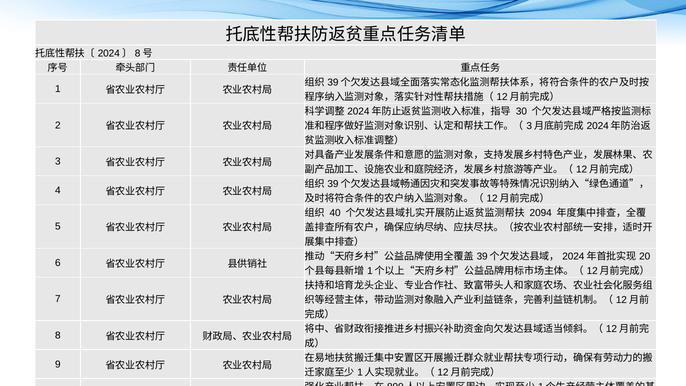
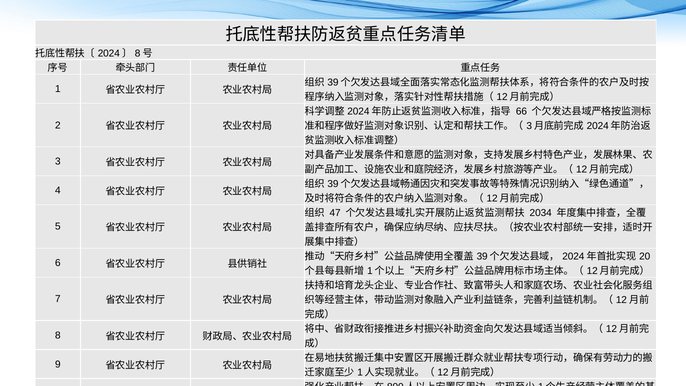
30: 30 -> 66
40: 40 -> 47
2094: 2094 -> 2034
